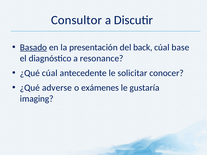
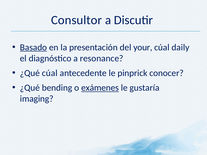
back: back -> your
base: base -> daily
solicitar: solicitar -> pinprick
adverse: adverse -> bending
exámenes underline: none -> present
